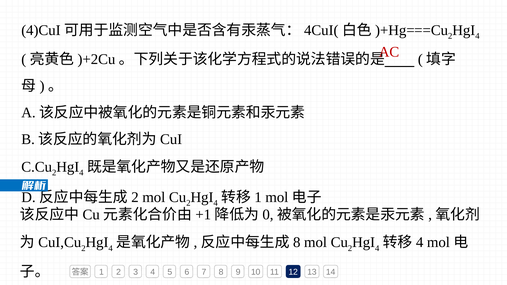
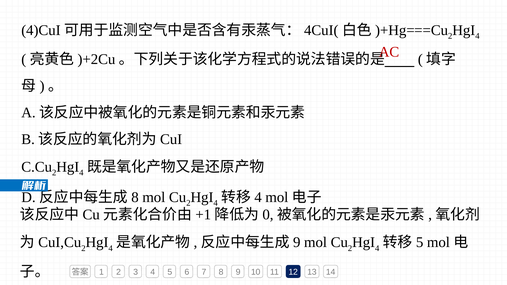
2 at (135, 198): 2 -> 8
1 at (258, 198): 1 -> 4
8 at (297, 243): 8 -> 9
4 at (420, 243): 4 -> 5
